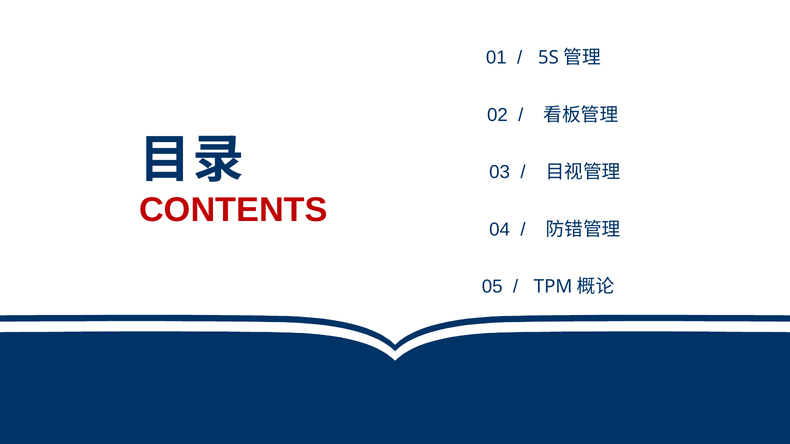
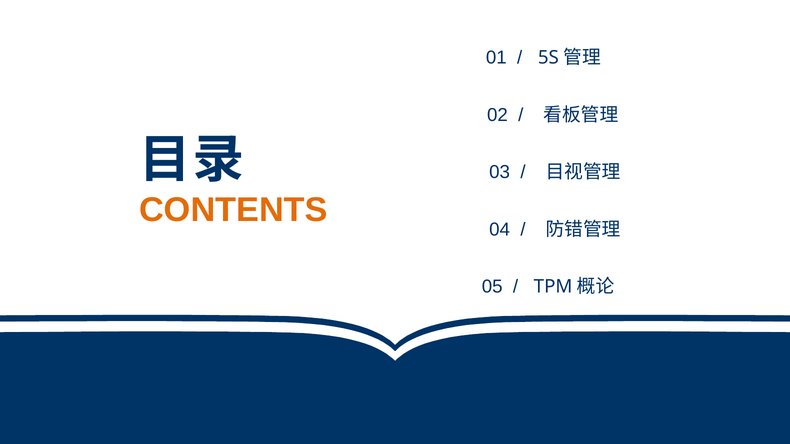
CONTENTS colour: red -> orange
